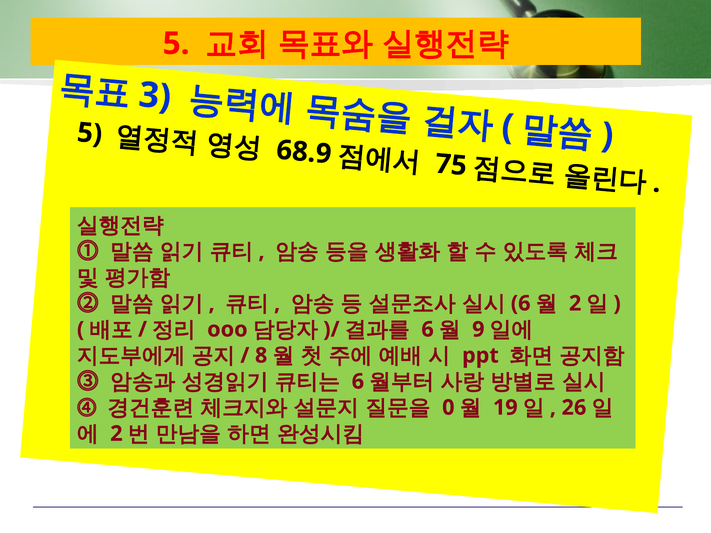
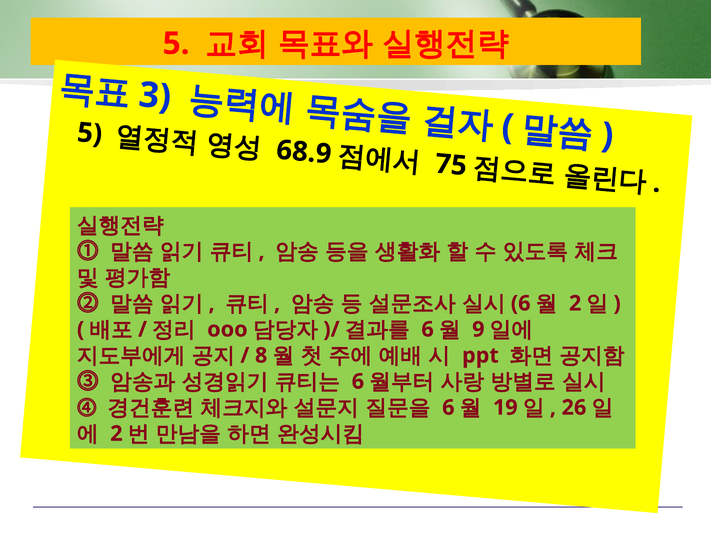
0 at (448, 408): 0 -> 6
